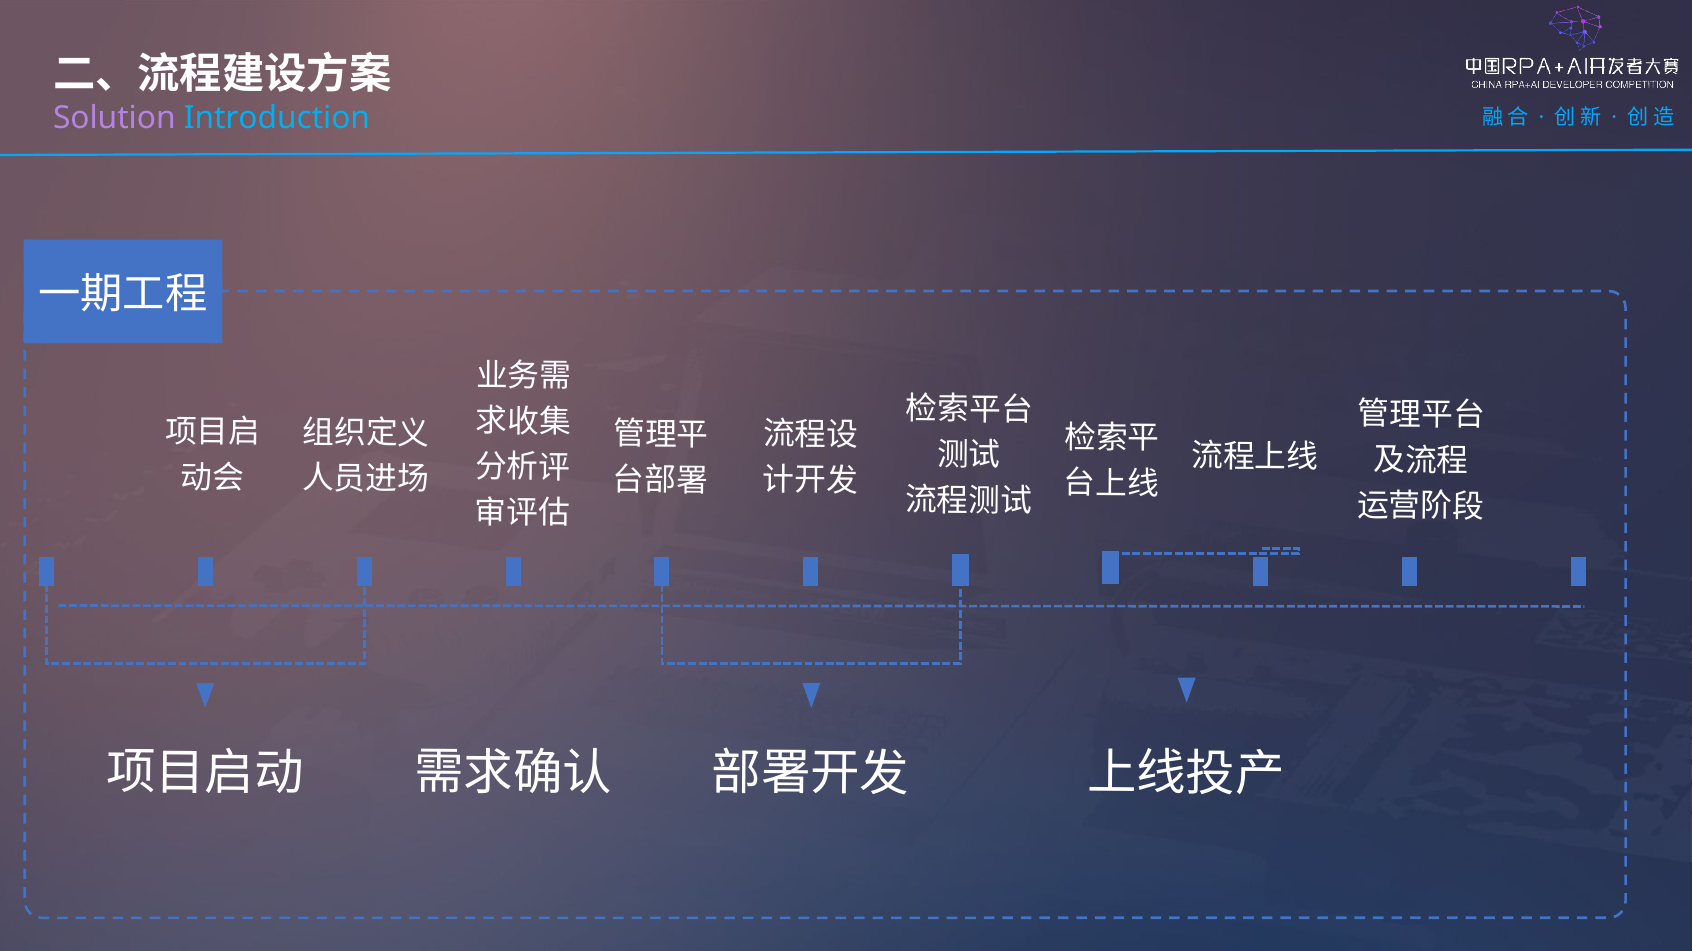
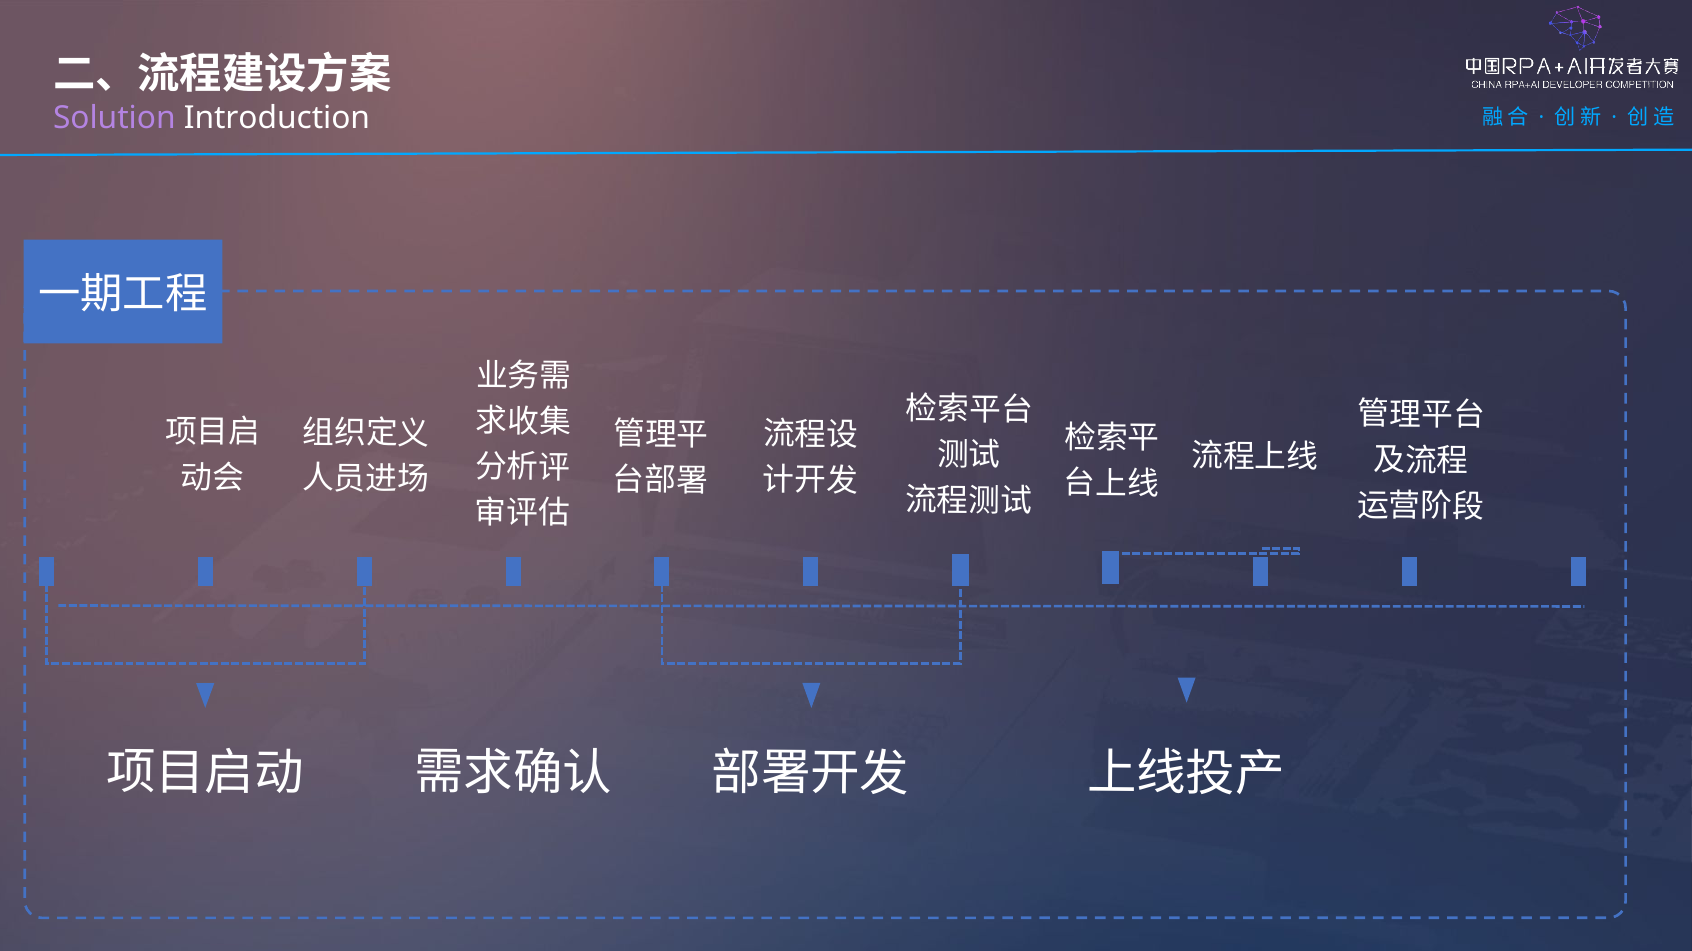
Introduction colour: light blue -> white
